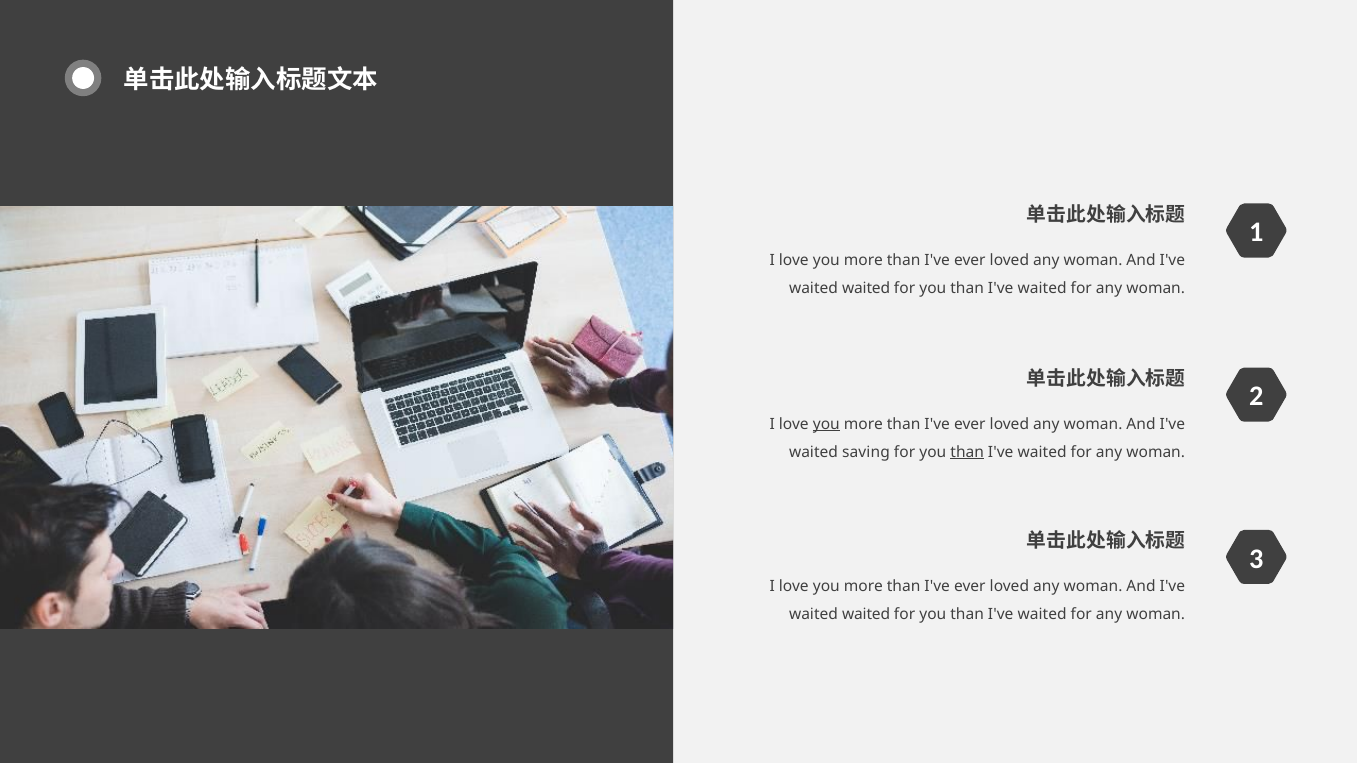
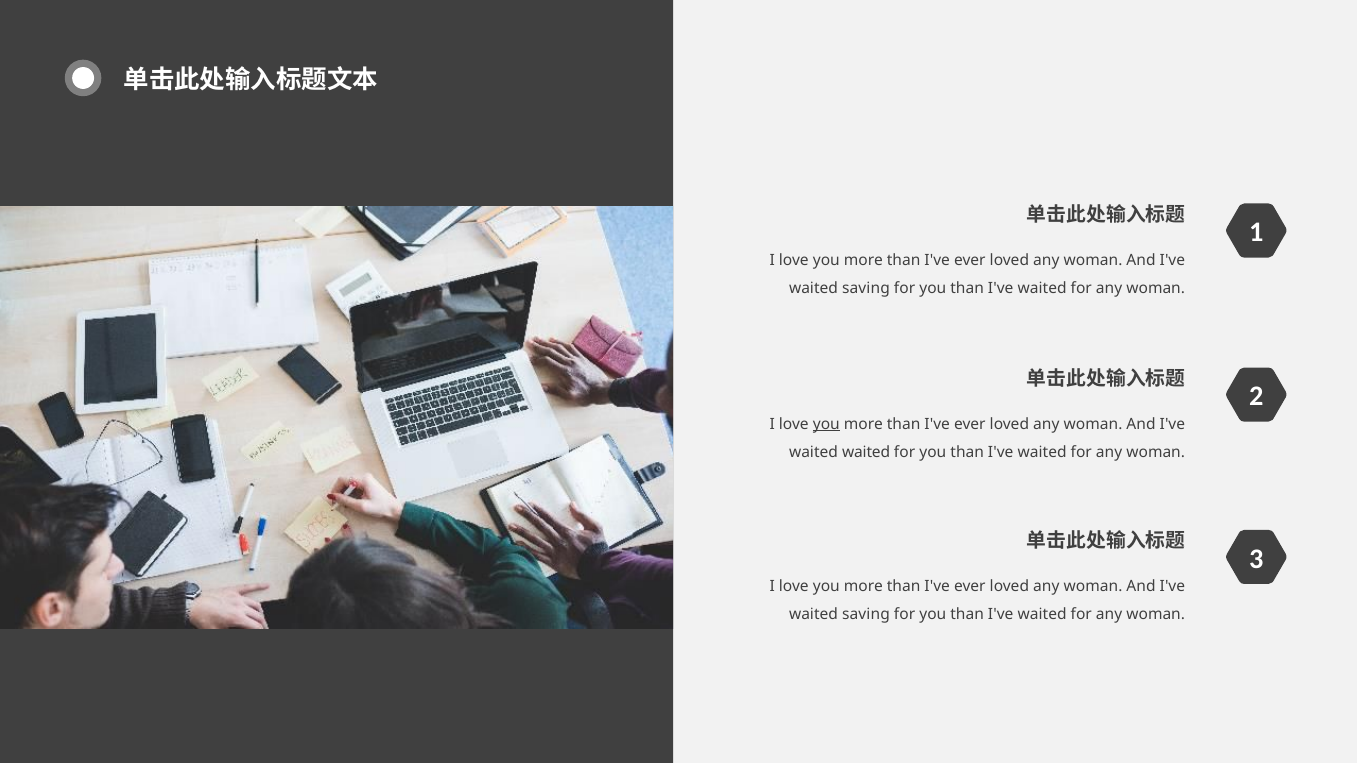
waited at (866, 288): waited -> saving
waited saving: saving -> waited
than at (967, 452) underline: present -> none
waited at (866, 615): waited -> saving
